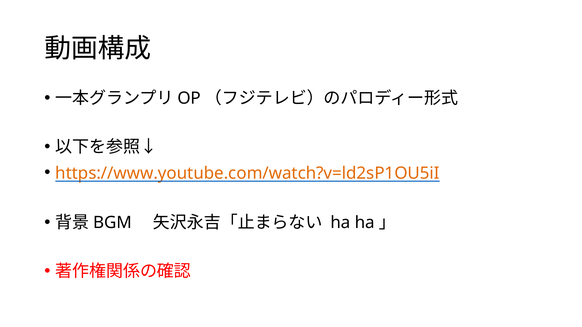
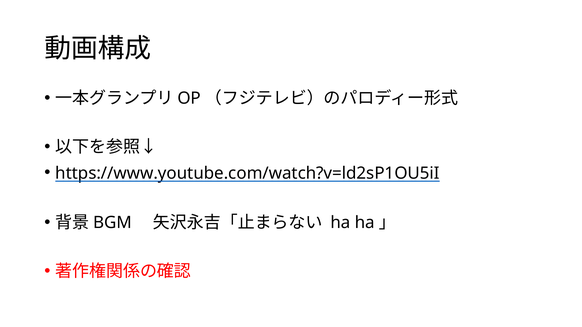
https://www.youtube.com/watch?v=ld2sP1OU5iI colour: orange -> black
